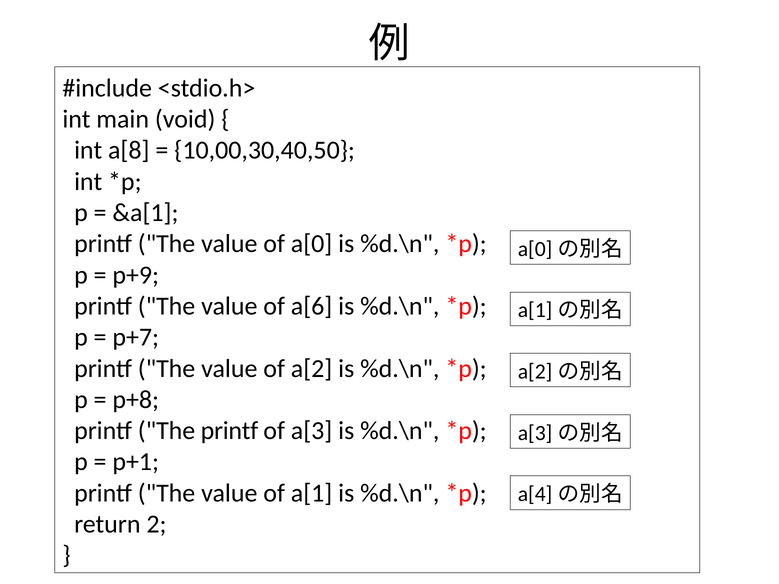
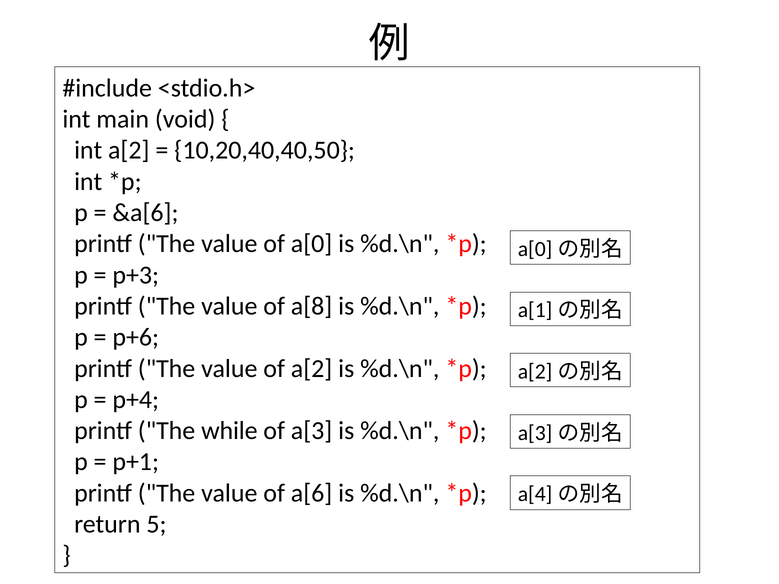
int a[8: a[8 -> a[2
10,00,30,40,50: 10,00,30,40,50 -> 10,20,40,40,50
&a[1: &a[1 -> &a[6
p+9: p+9 -> p+3
a[6: a[6 -> a[8
p+7: p+7 -> p+6
p+8: p+8 -> p+4
The printf: printf -> while
a[1: a[1 -> a[6
2: 2 -> 5
